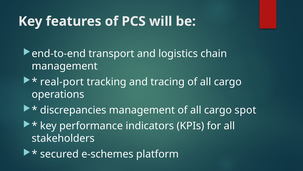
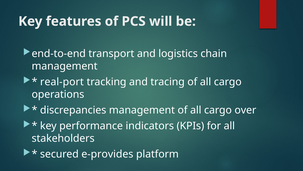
spot: spot -> over
e-schemes: e-schemes -> e-provides
